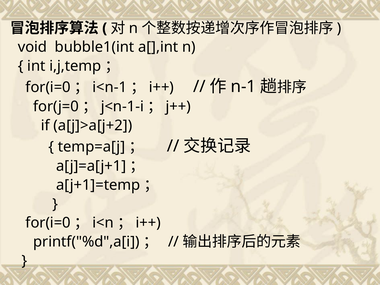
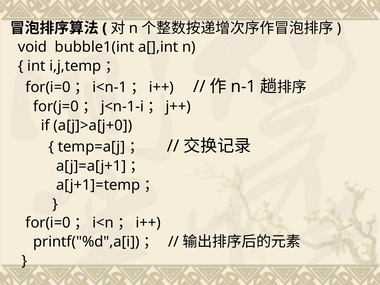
a[j]>a[j+2: a[j]>a[j+2 -> a[j]>a[j+0
